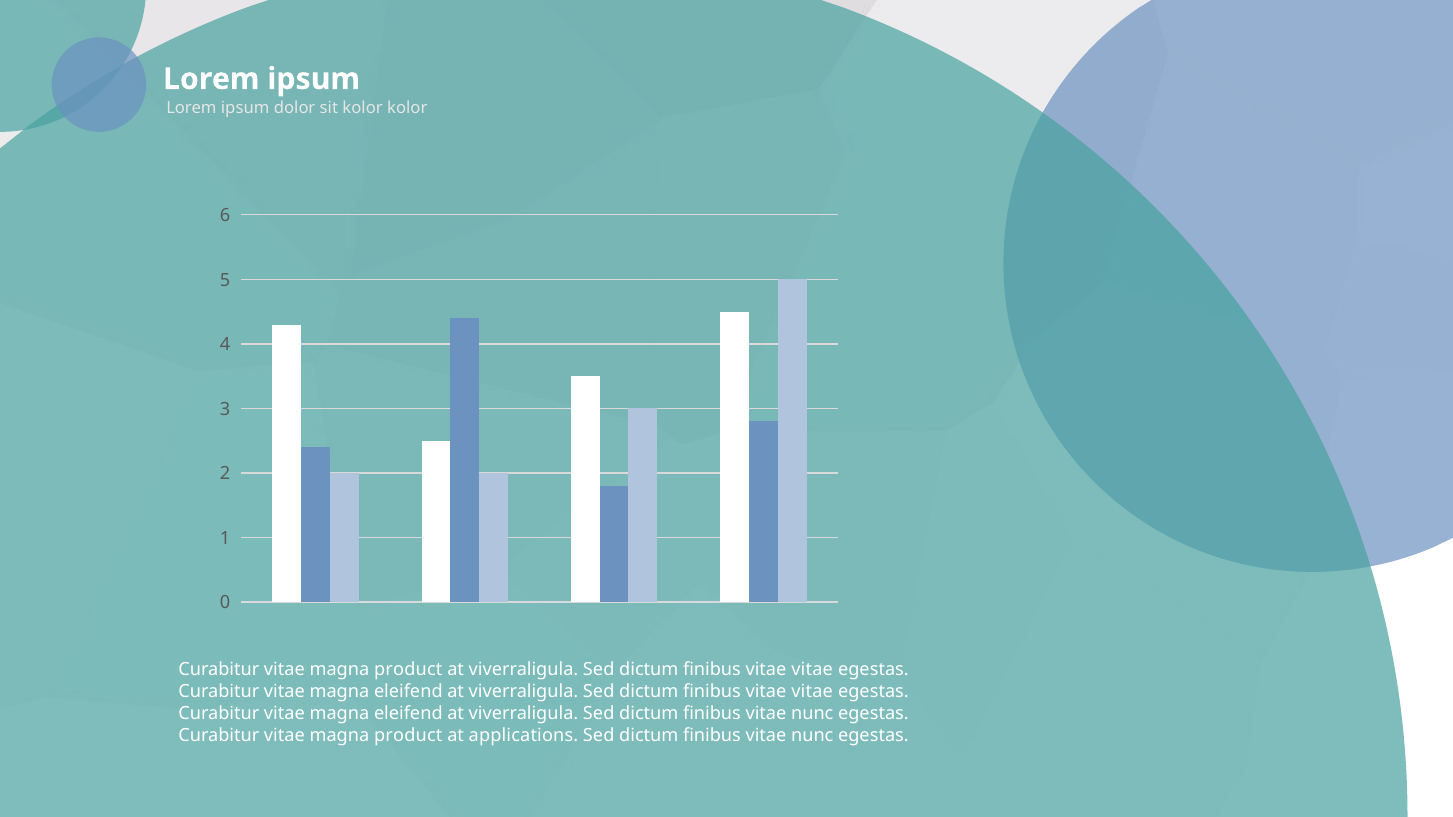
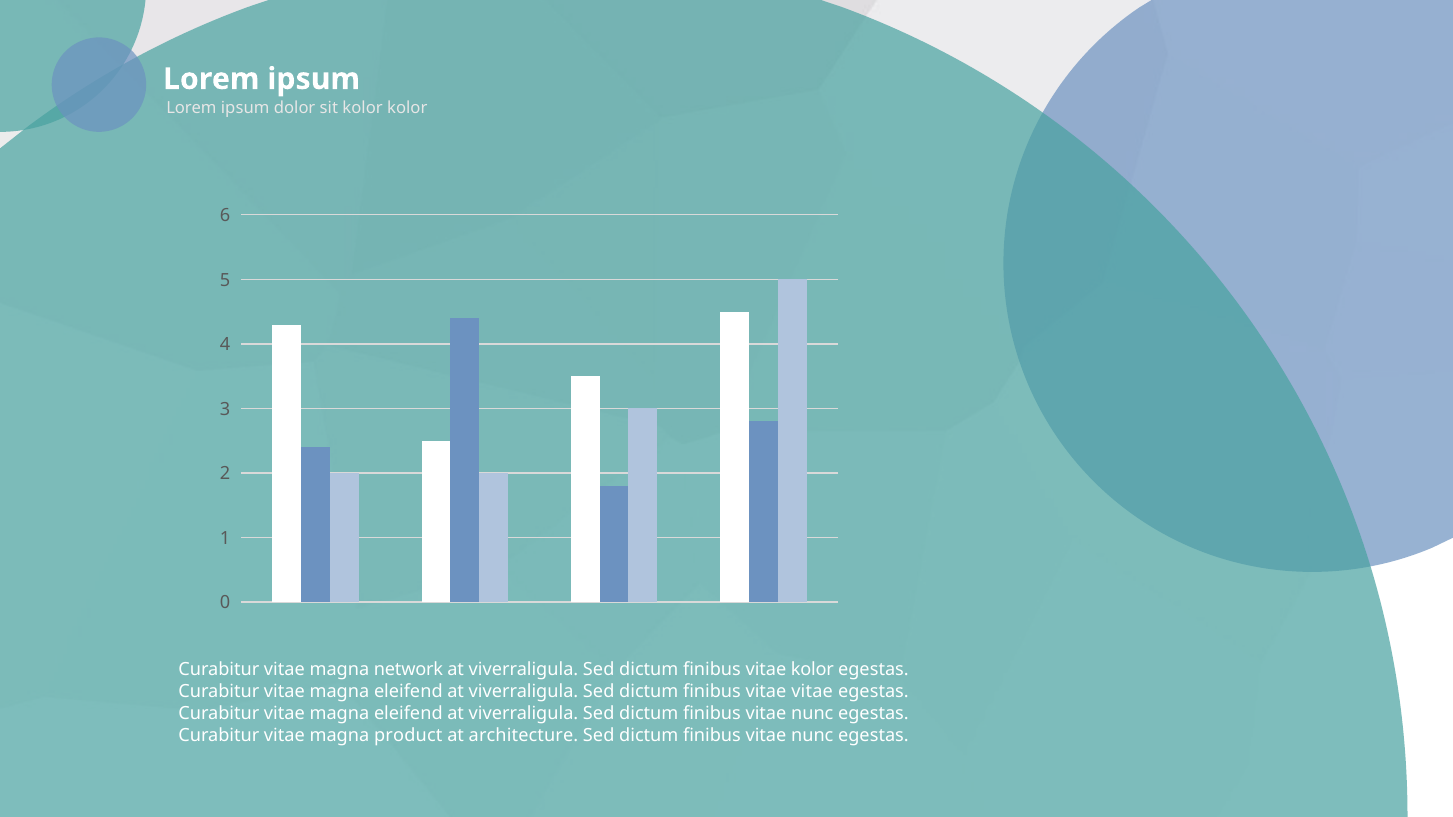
product at (408, 670): product -> network
vitae at (812, 670): vitae -> kolor
applications: applications -> architecture
